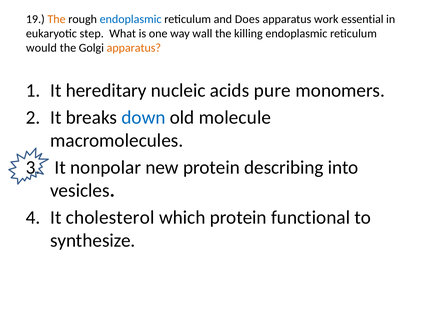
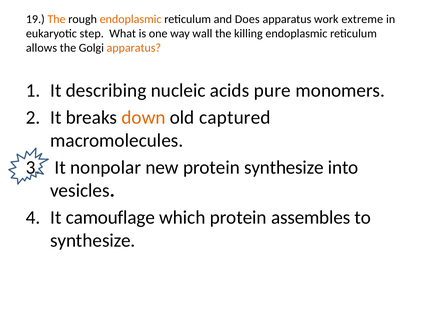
endoplasmic at (131, 19) colour: blue -> orange
essential: essential -> extreme
would: would -> allows
hereditary: hereditary -> describing
down colour: blue -> orange
molecule: molecule -> captured
protein describing: describing -> synthesize
cholesterol: cholesterol -> camouflage
functional: functional -> assembles
